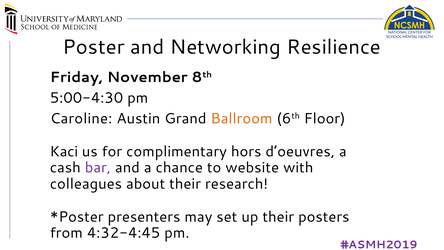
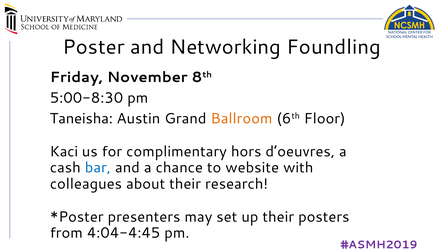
Resilience: Resilience -> Foundling
5:00-4:30: 5:00-4:30 -> 5:00-8:30
Caroline: Caroline -> Taneisha
bar colour: purple -> blue
4:32-4:45: 4:32-4:45 -> 4:04-4:45
